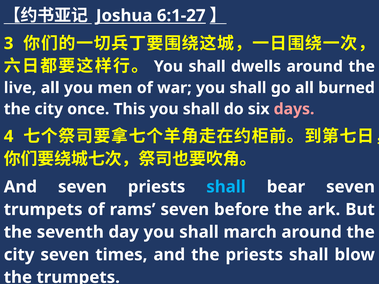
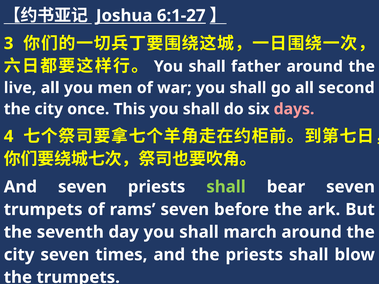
dwells: dwells -> father
burned: burned -> second
shall at (226, 187) colour: light blue -> light green
